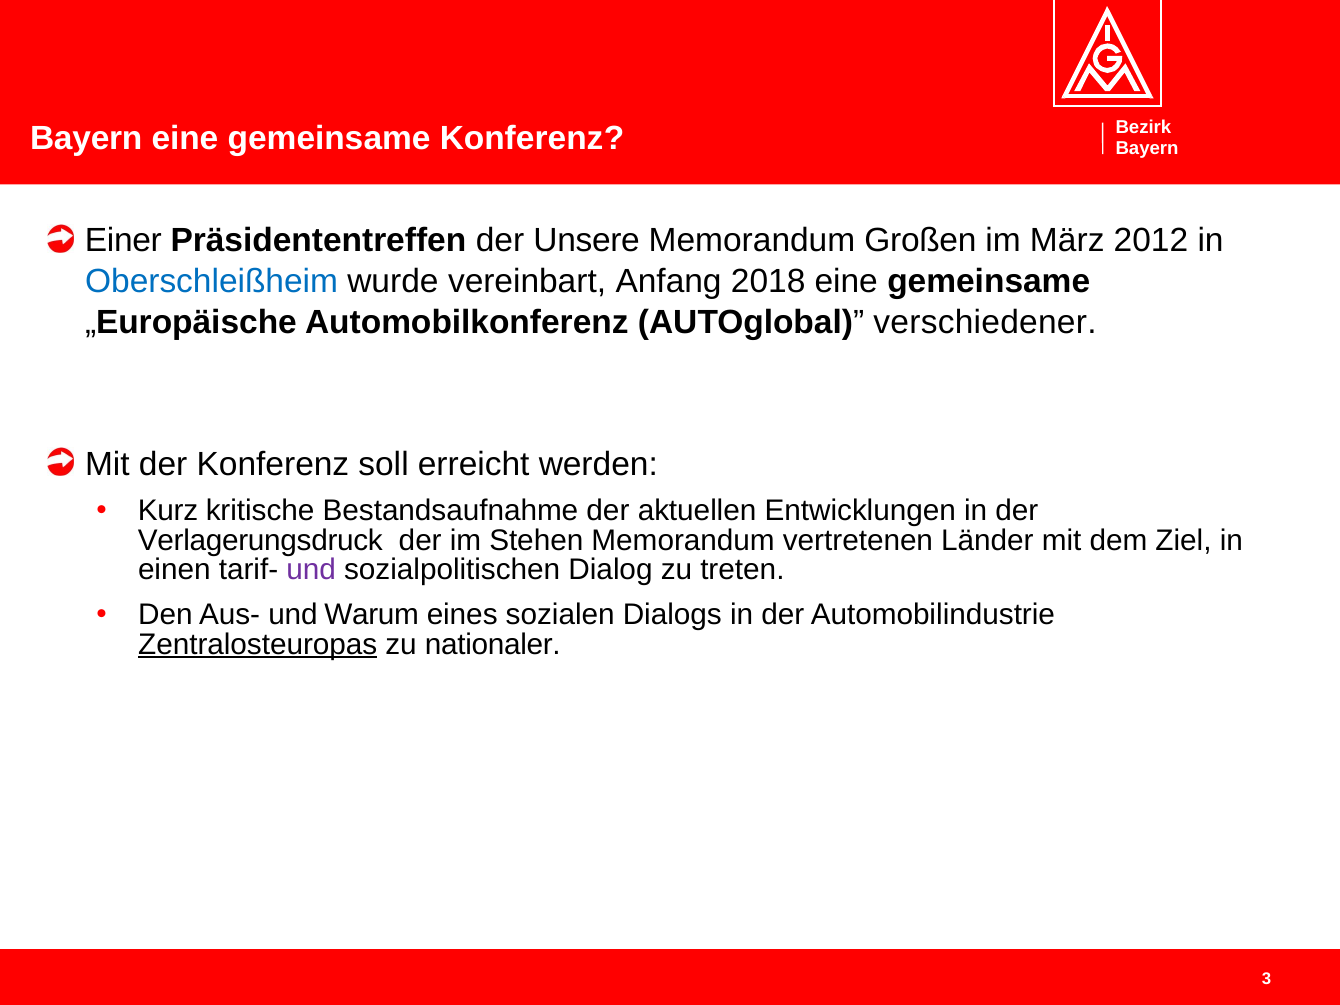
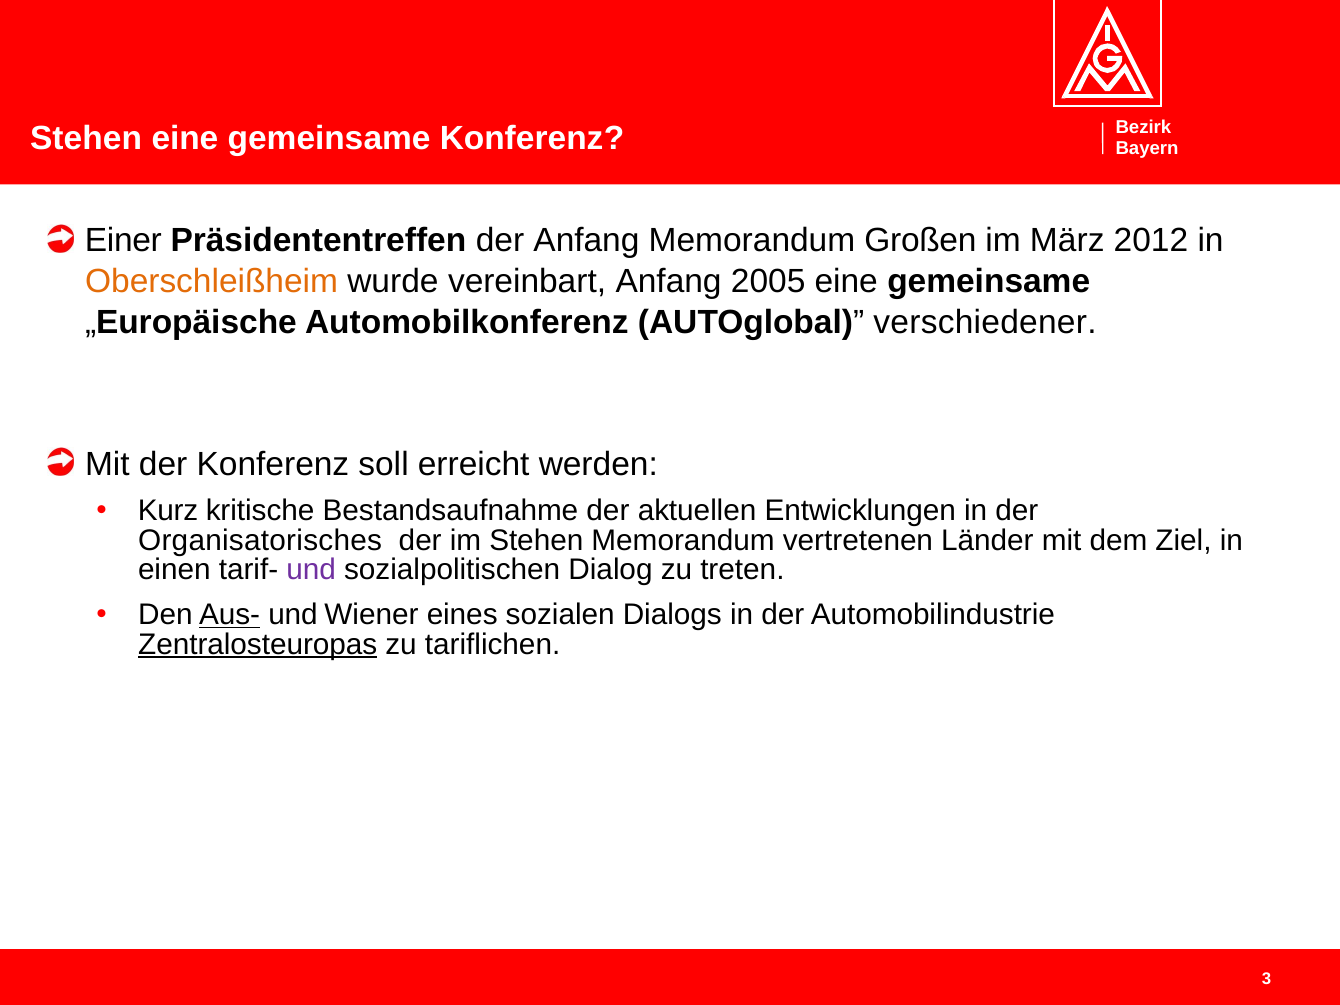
Bayern at (86, 138): Bayern -> Stehen
der Unsere: Unsere -> Anfang
Oberschleißheim colour: blue -> orange
2018: 2018 -> 2005
Verlagerungsdruck: Verlagerungsdruck -> Organisatorisches
Aus- underline: none -> present
Warum: Warum -> Wiener
nationaler: nationaler -> tariflichen
